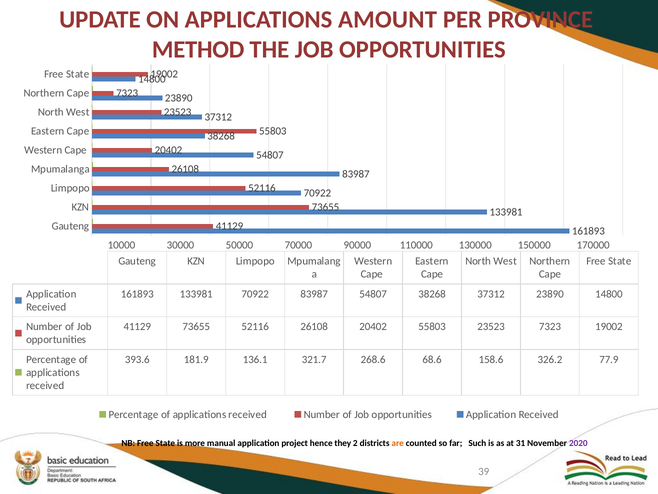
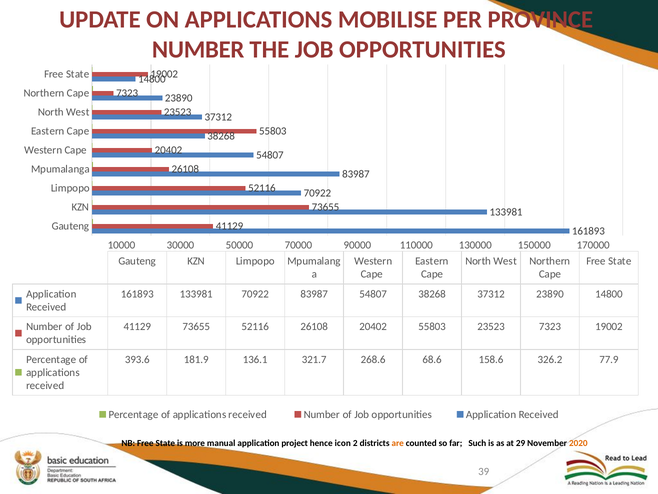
AMOUNT: AMOUNT -> MOBILISE
METHOD at (198, 49): METHOD -> NUMBER
they: they -> icon
31: 31 -> 29
2020 colour: purple -> orange
